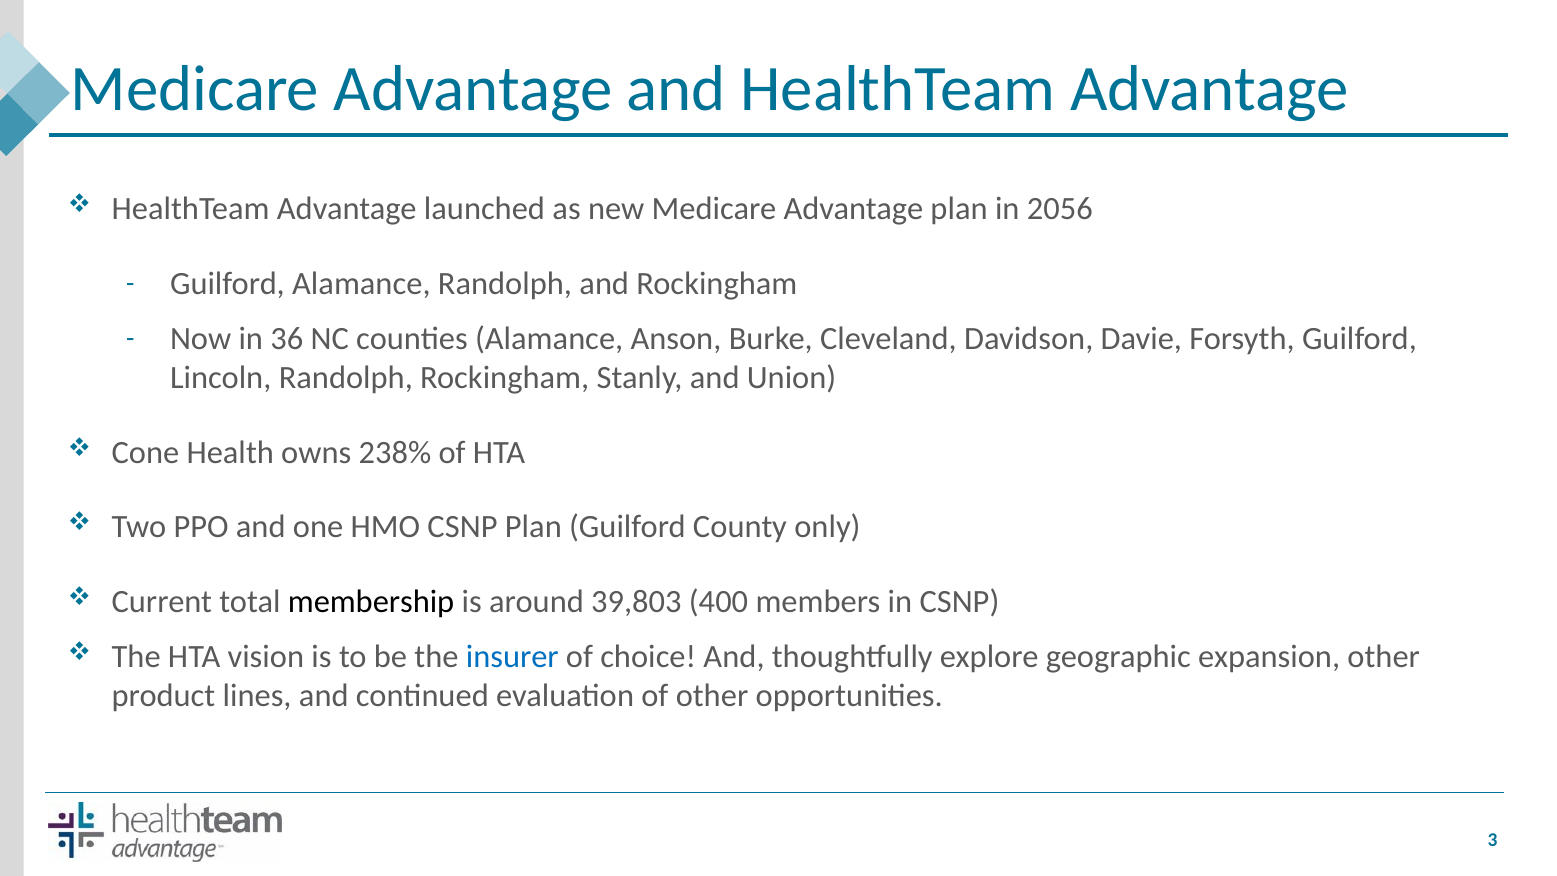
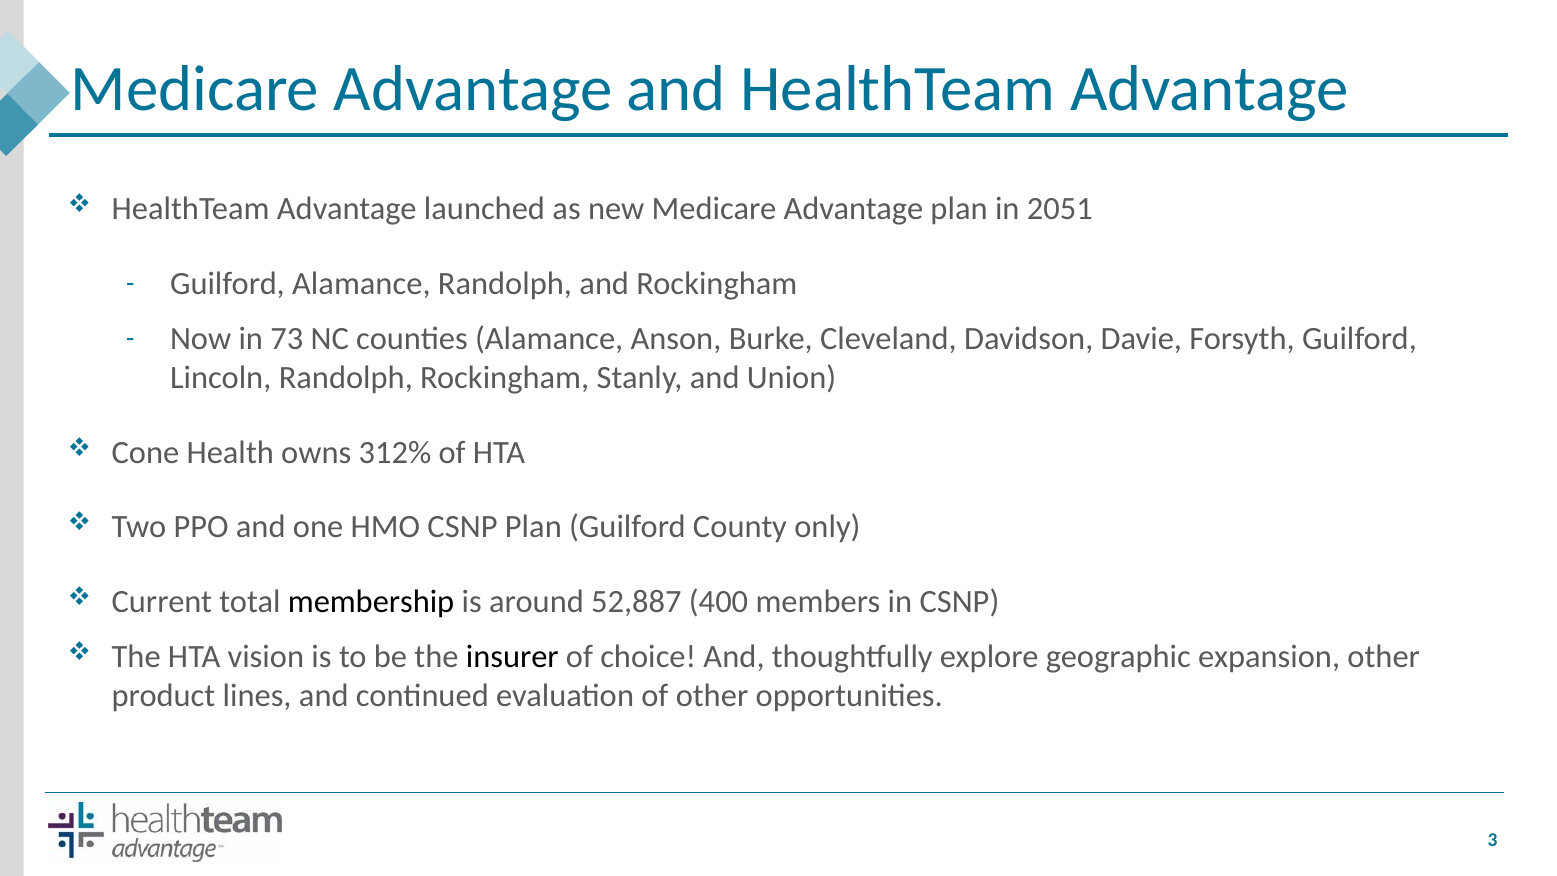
2056: 2056 -> 2051
36: 36 -> 73
238%: 238% -> 312%
39,803: 39,803 -> 52,887
insurer colour: blue -> black
